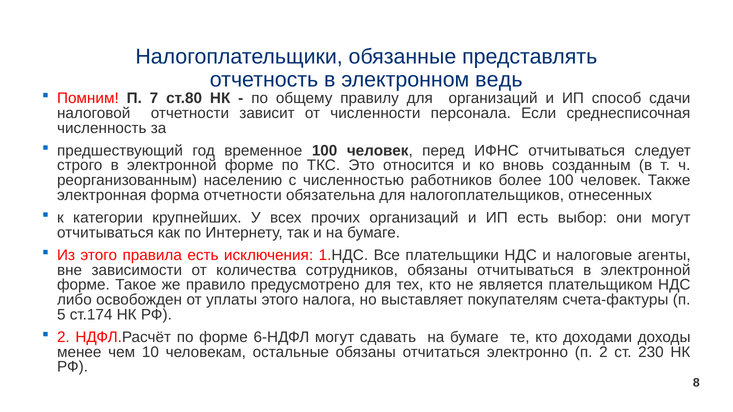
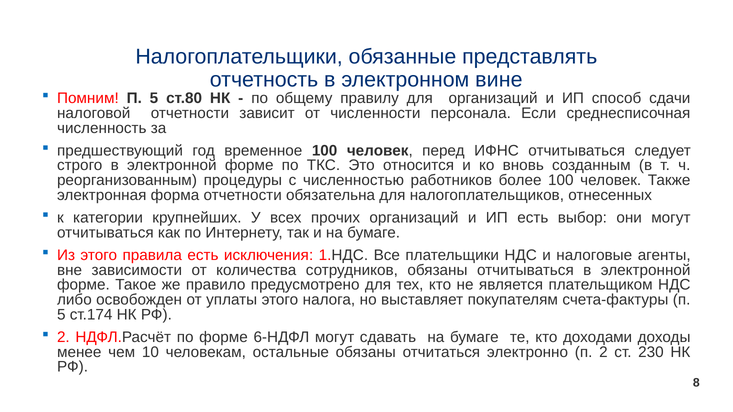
ведь: ведь -> вине
Помним П 7: 7 -> 5
населению: населению -> процедуры
